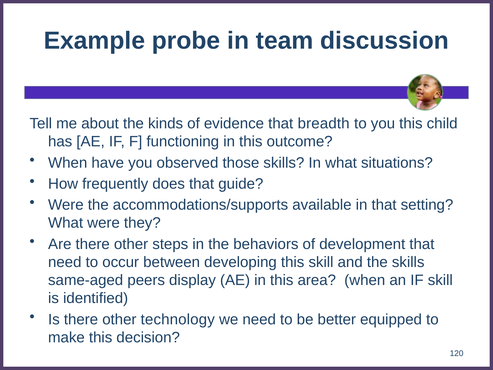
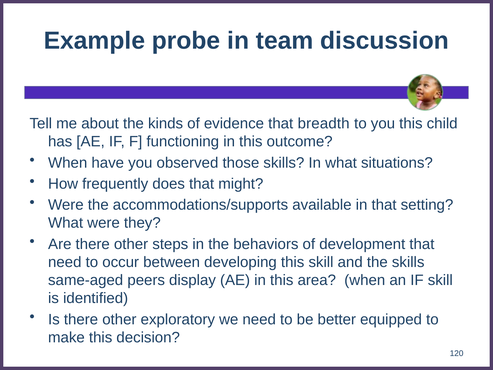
guide: guide -> might
technology: technology -> exploratory
